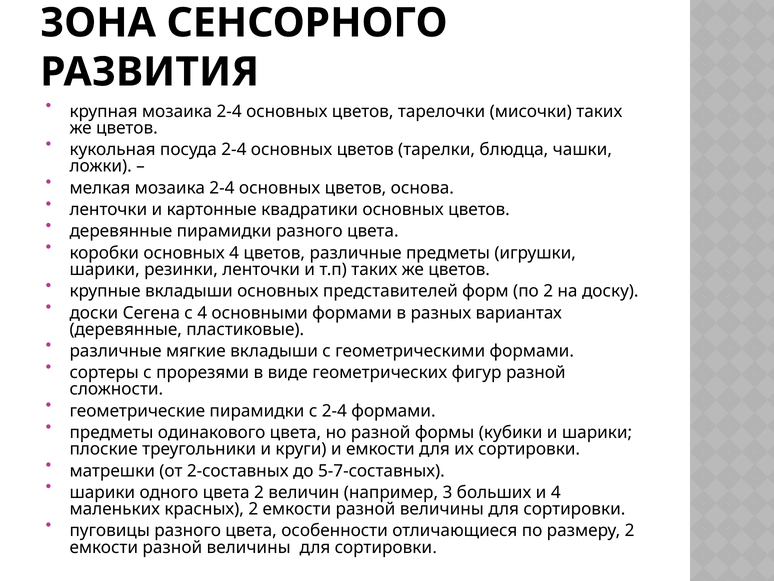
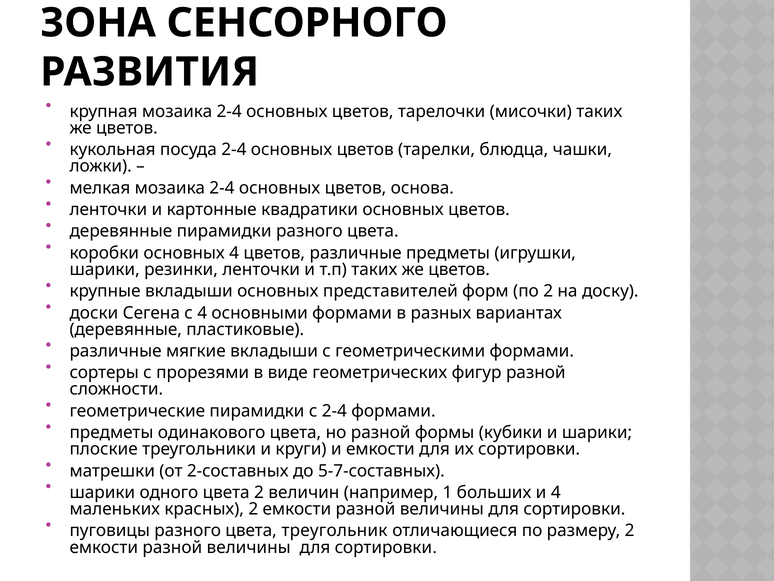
3: 3 -> 1
особенности: особенности -> треугольник
